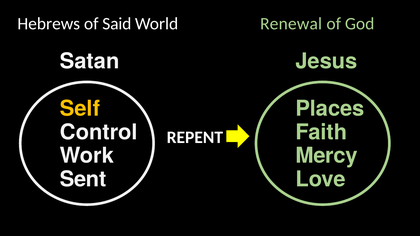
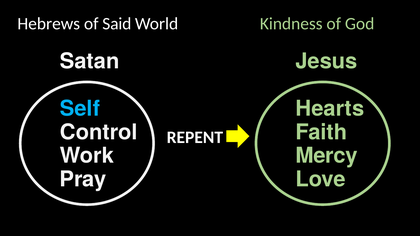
Renewal: Renewal -> Kindness
Self colour: yellow -> light blue
Places: Places -> Hearts
Sent: Sent -> Pray
